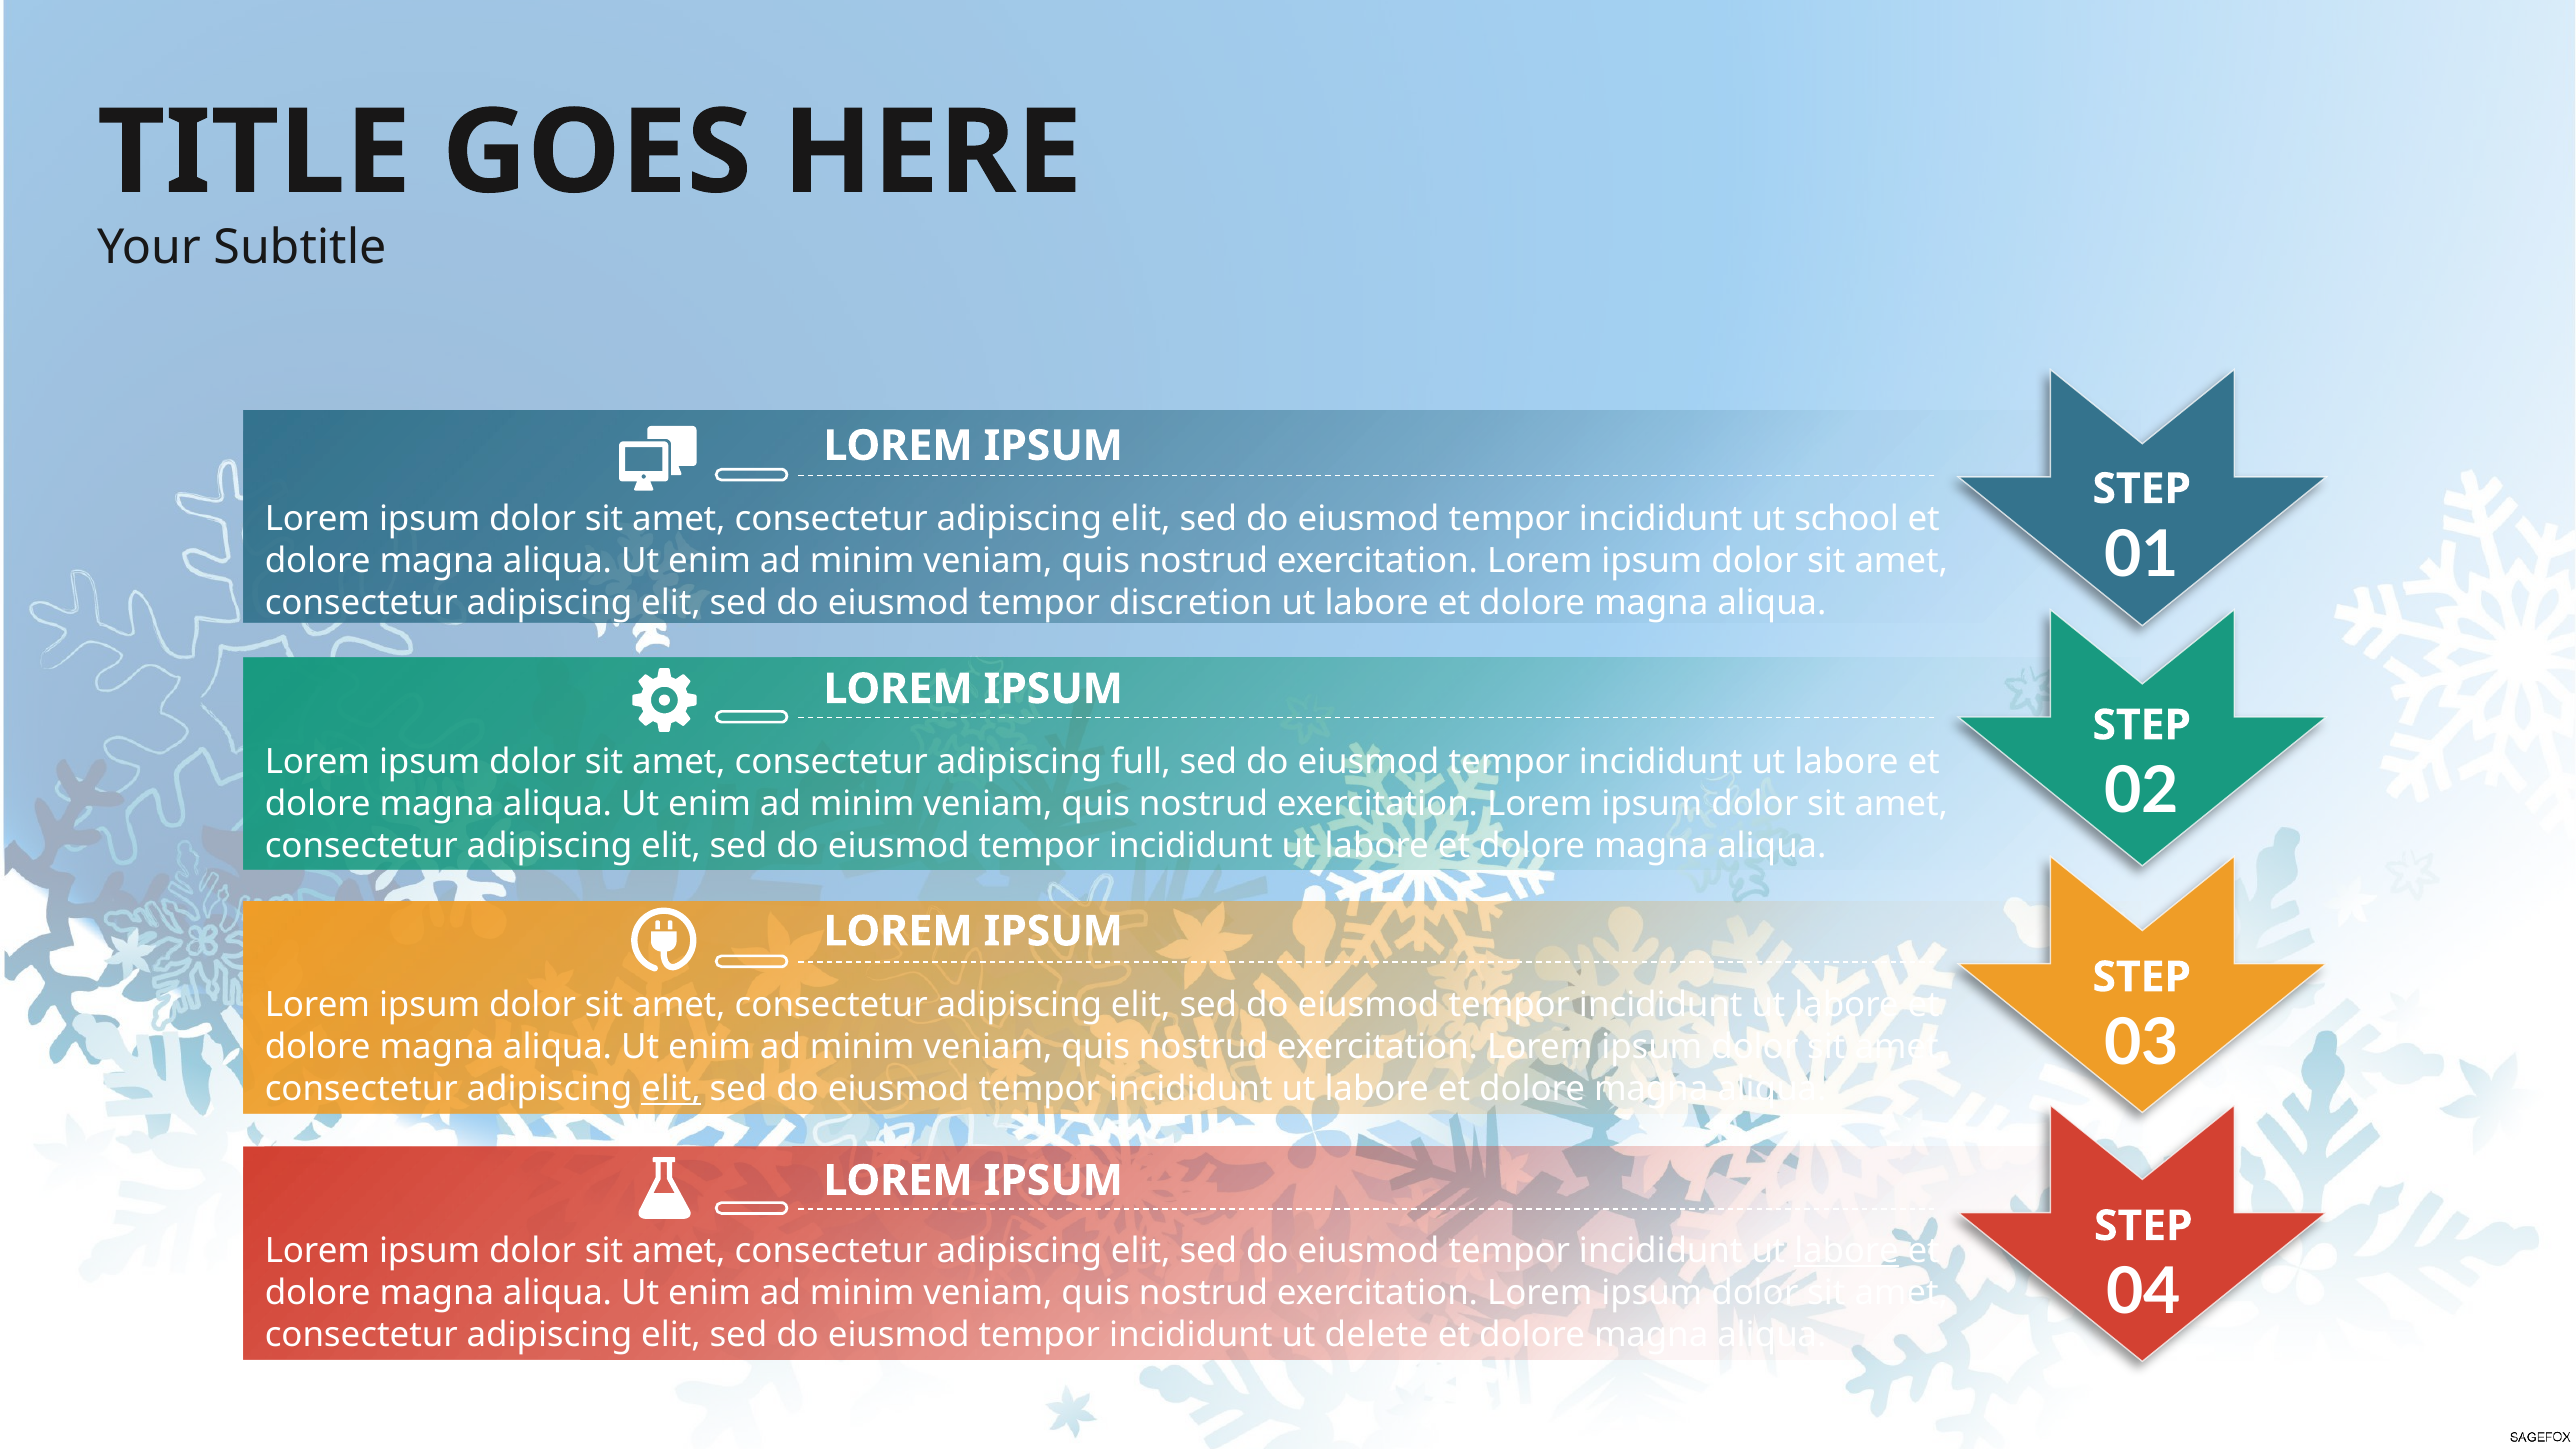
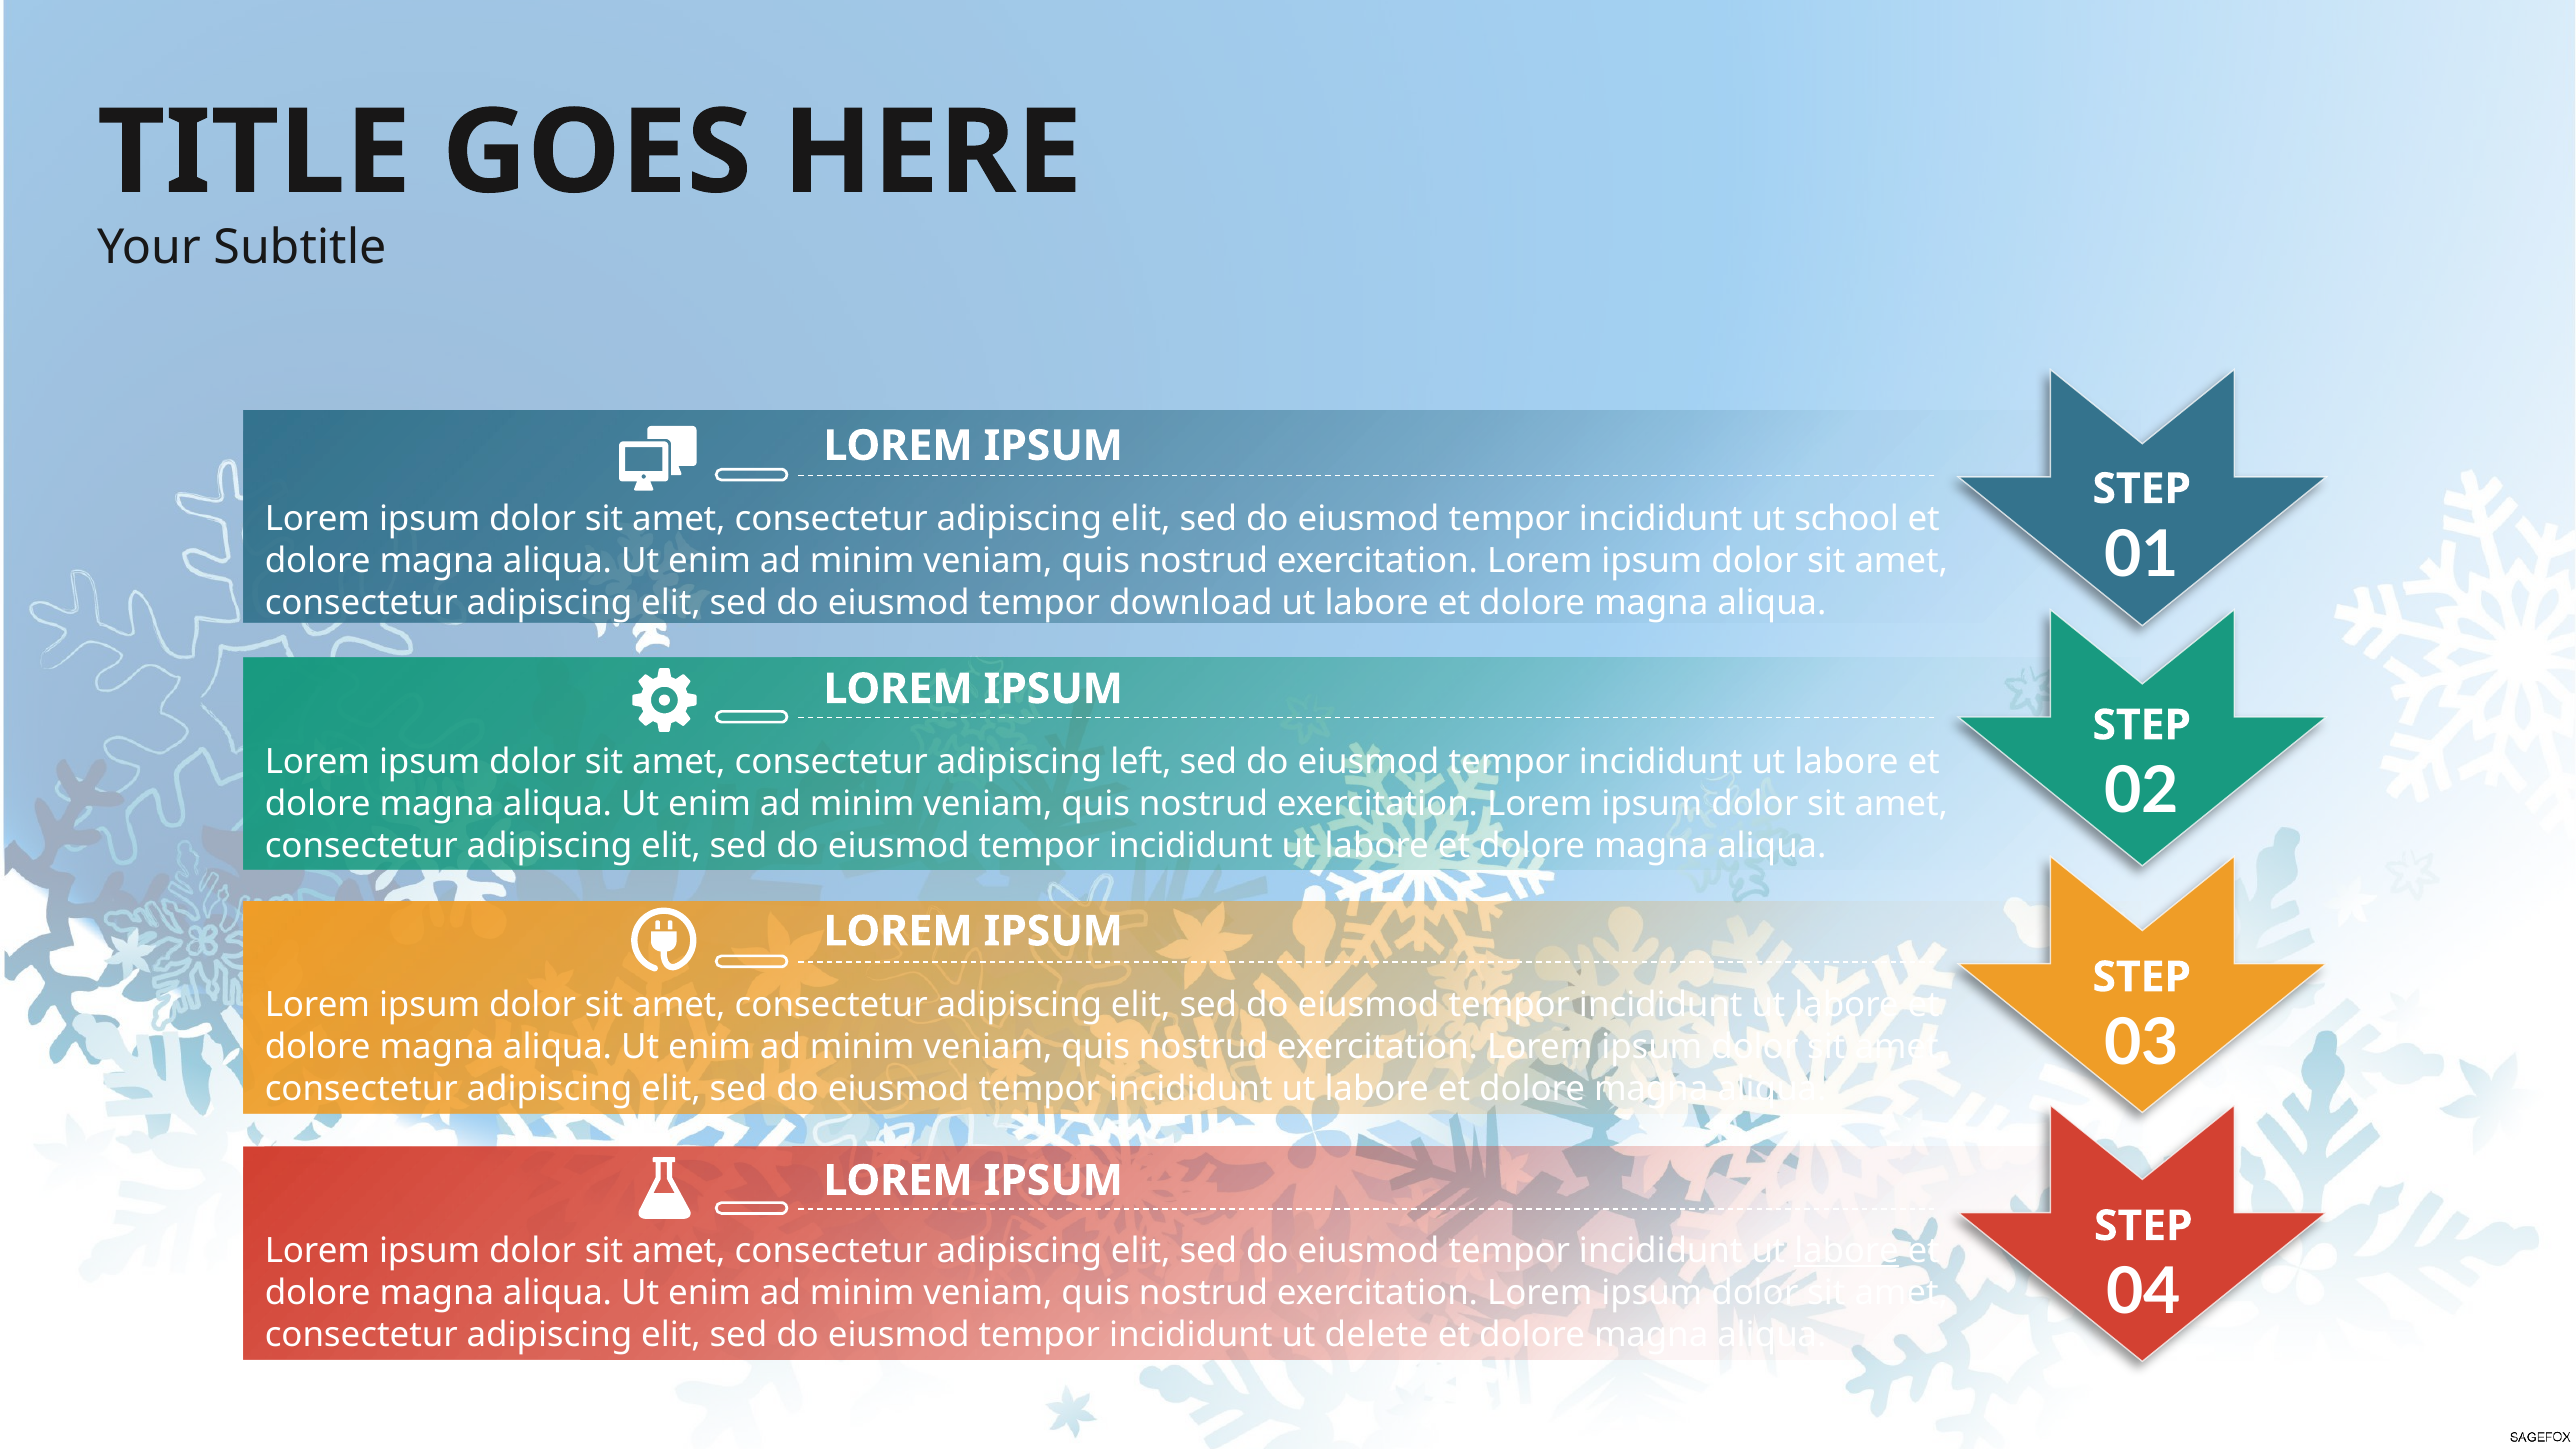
discretion: discretion -> download
full: full -> left
elit at (671, 1089) underline: present -> none
